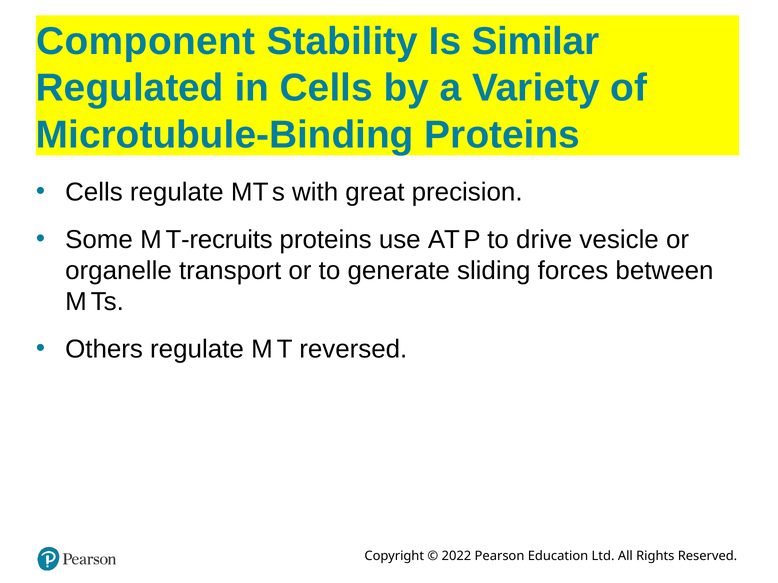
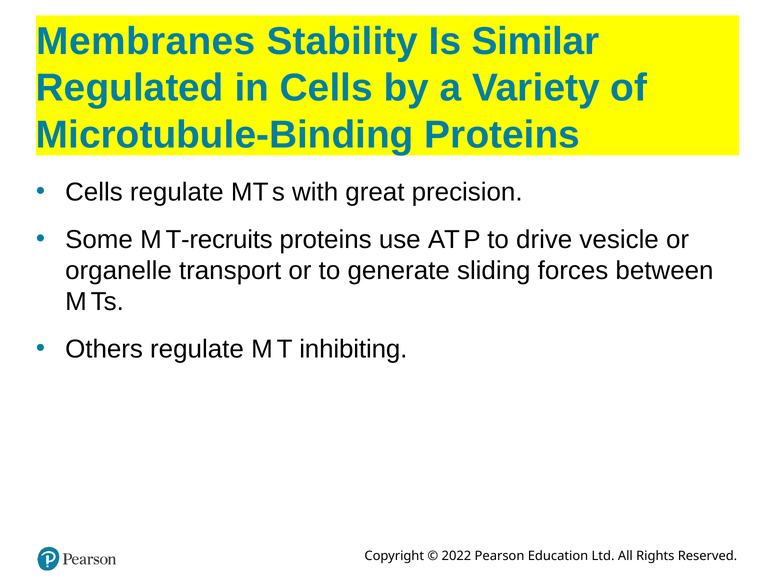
Component: Component -> Membranes
reversed: reversed -> inhibiting
